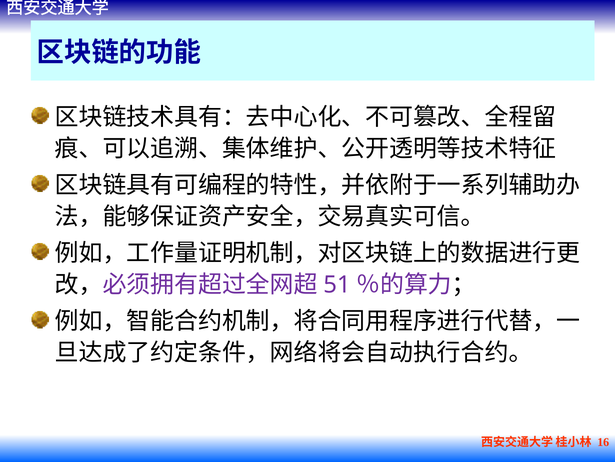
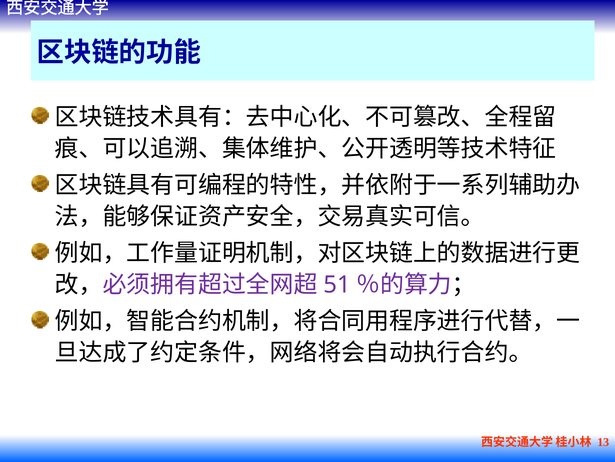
16: 16 -> 13
